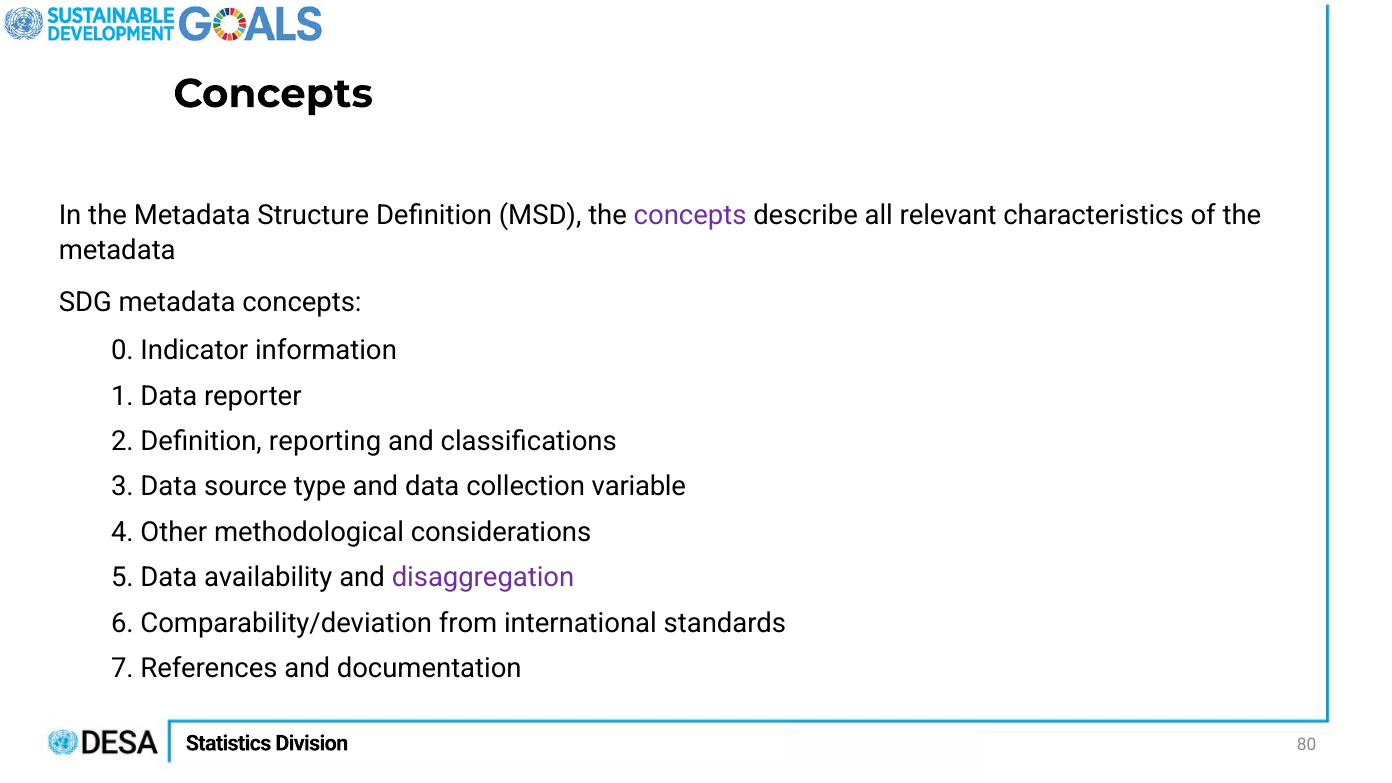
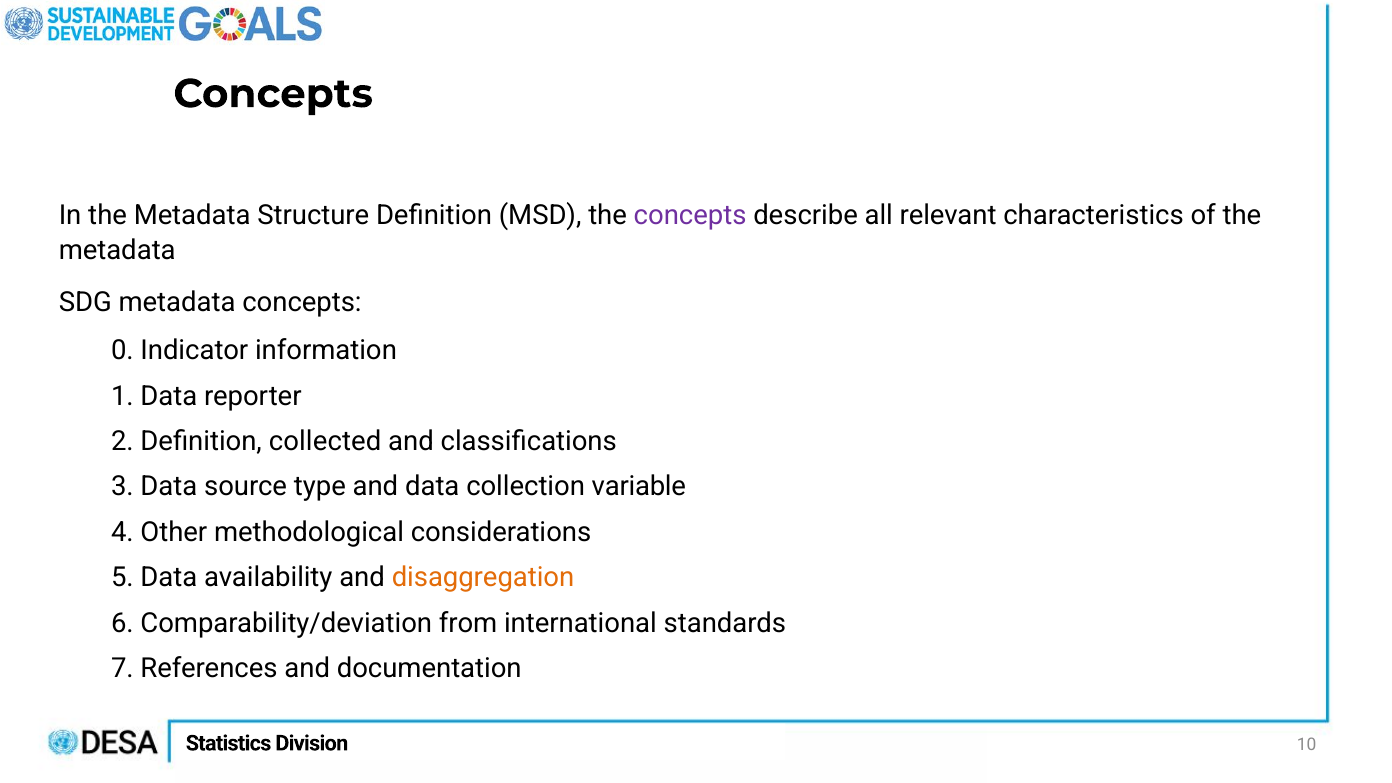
reporting: reporting -> collected
disaggregation colour: purple -> orange
80: 80 -> 10
